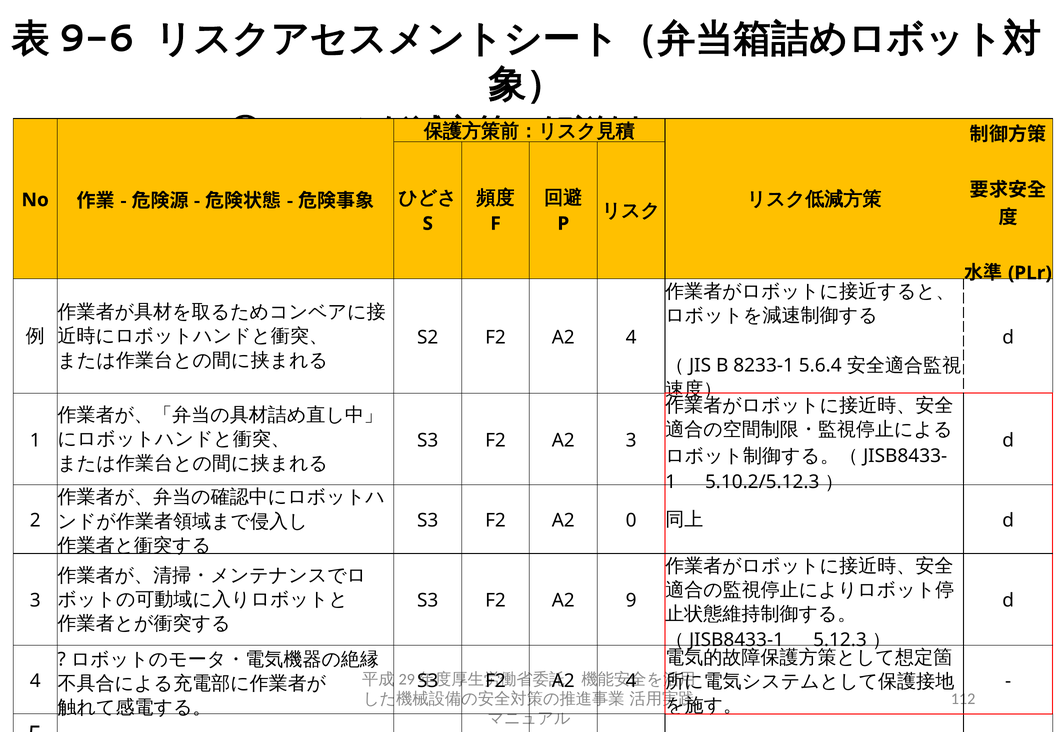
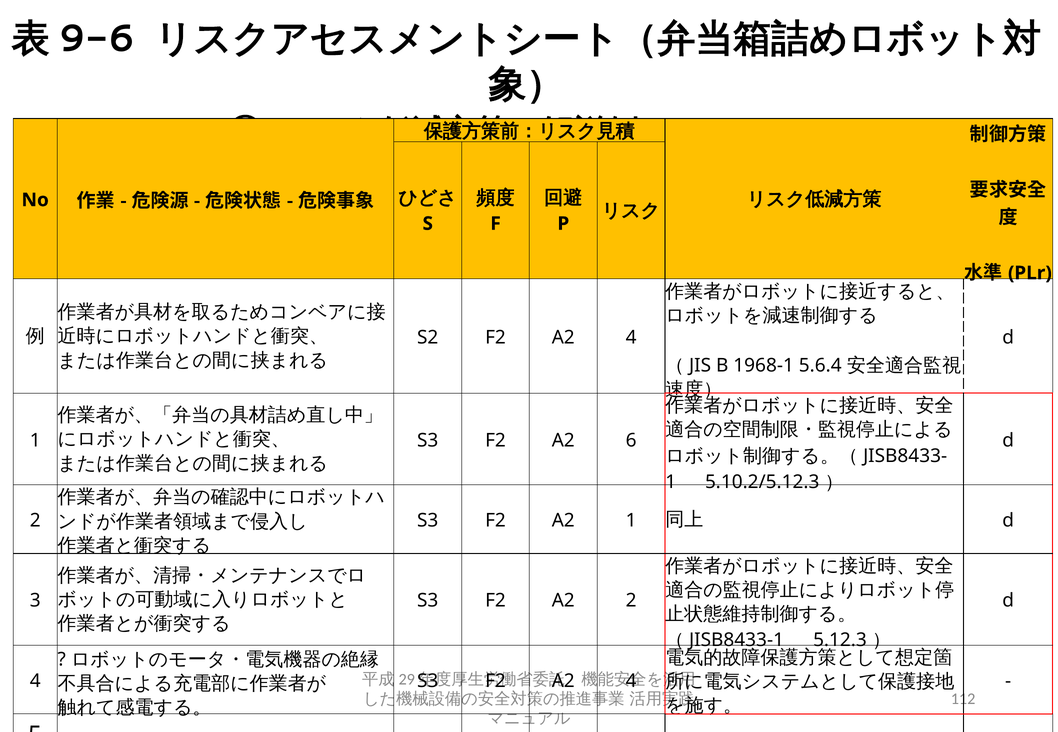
8233-1: 8233-1 -> 1968-1
A2 3: 3 -> 6
A2 0: 0 -> 1
A2 9: 9 -> 2
